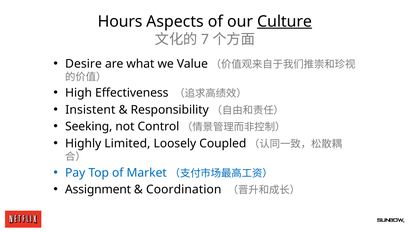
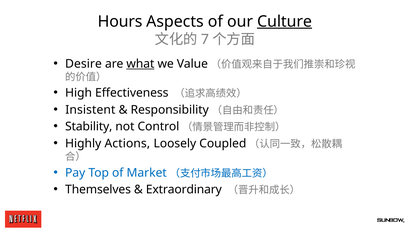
what underline: none -> present
Seeking: Seeking -> Stability
Limited: Limited -> Actions
Assignment: Assignment -> Themselves
Coordination: Coordination -> Extraordinary
